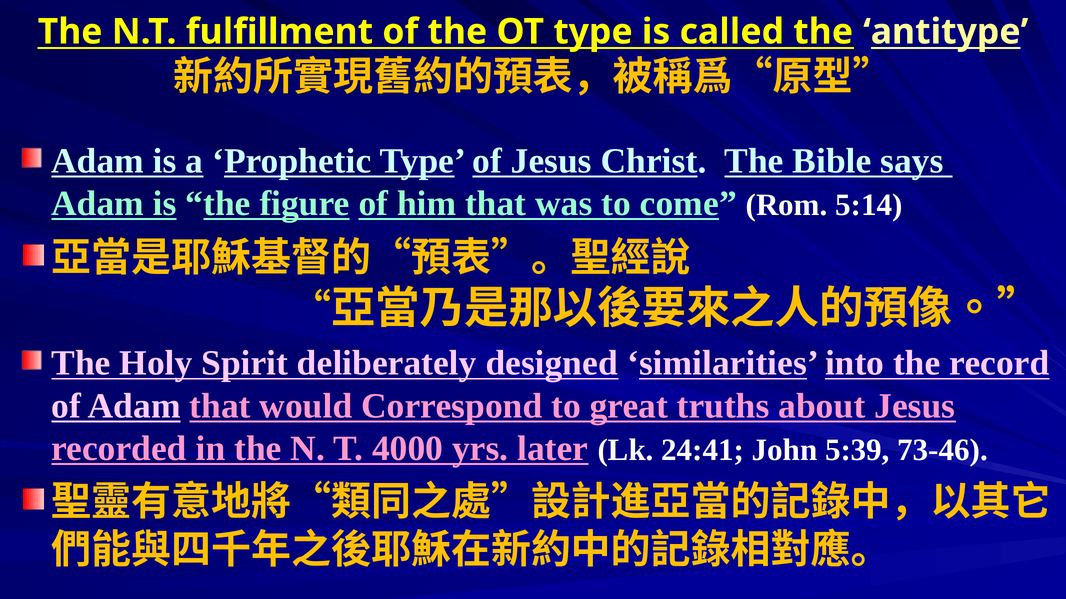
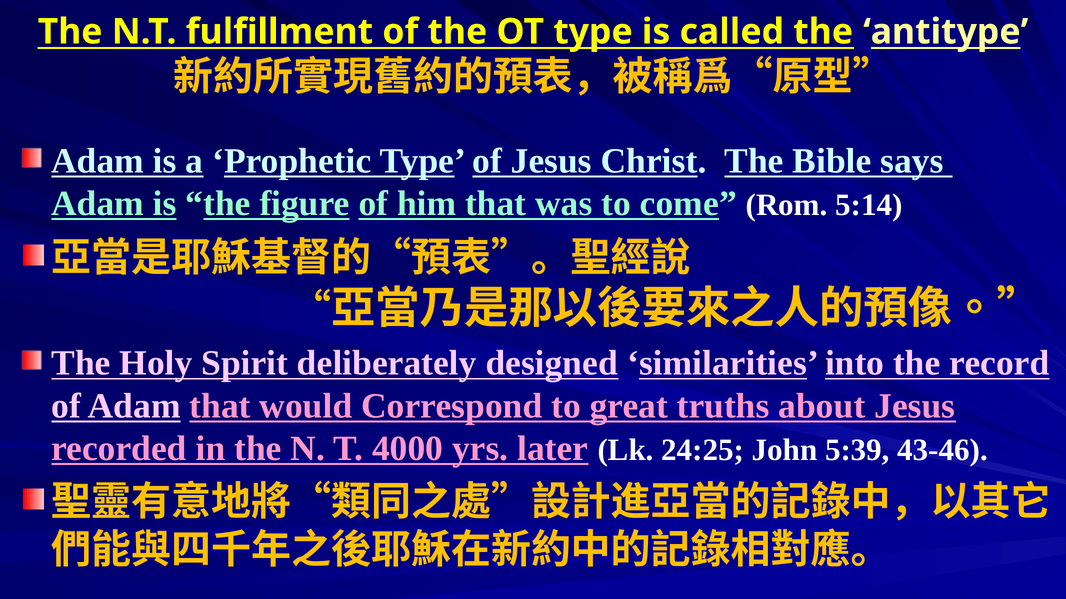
24:41: 24:41 -> 24:25
73-46: 73-46 -> 43-46
